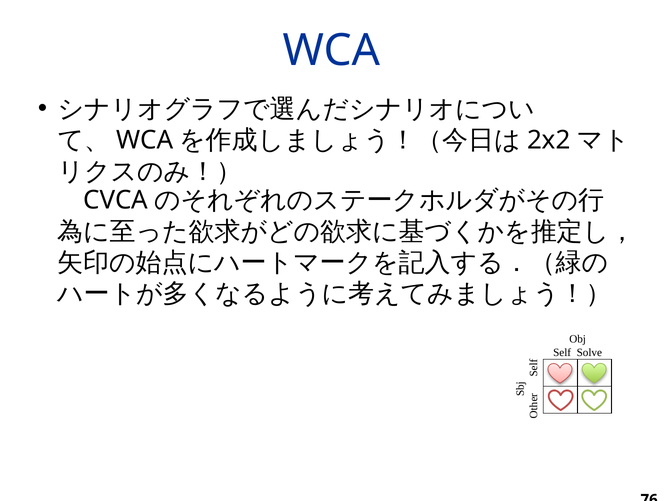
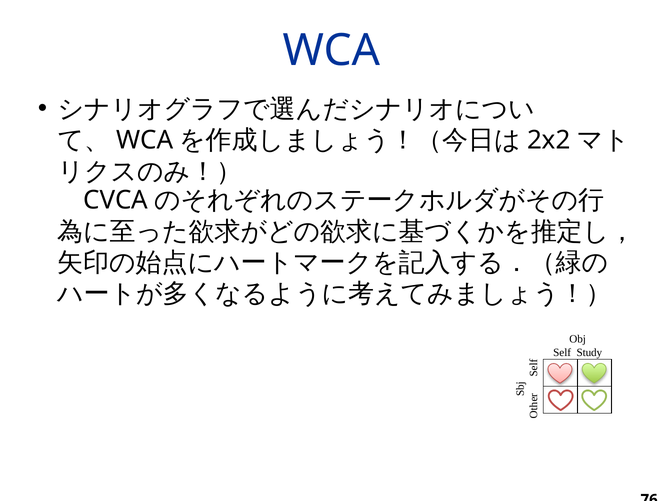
Solve: Solve -> Study
